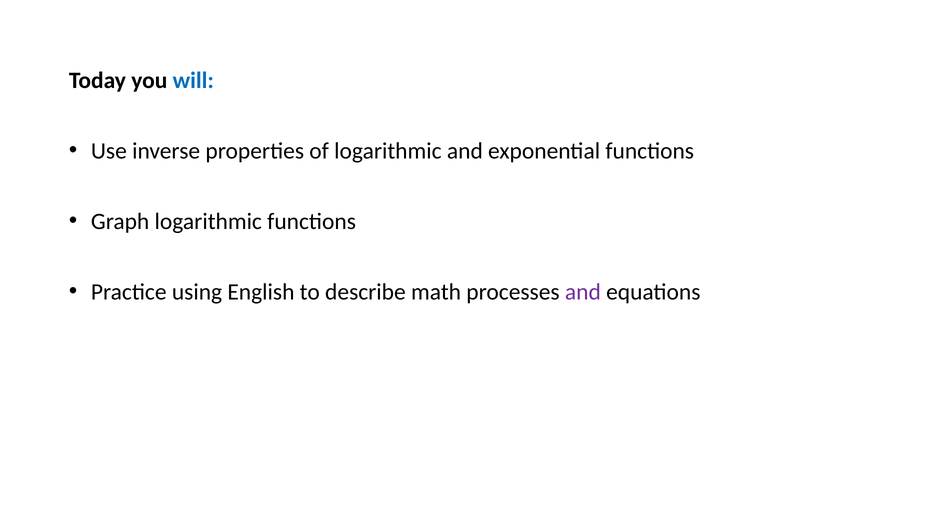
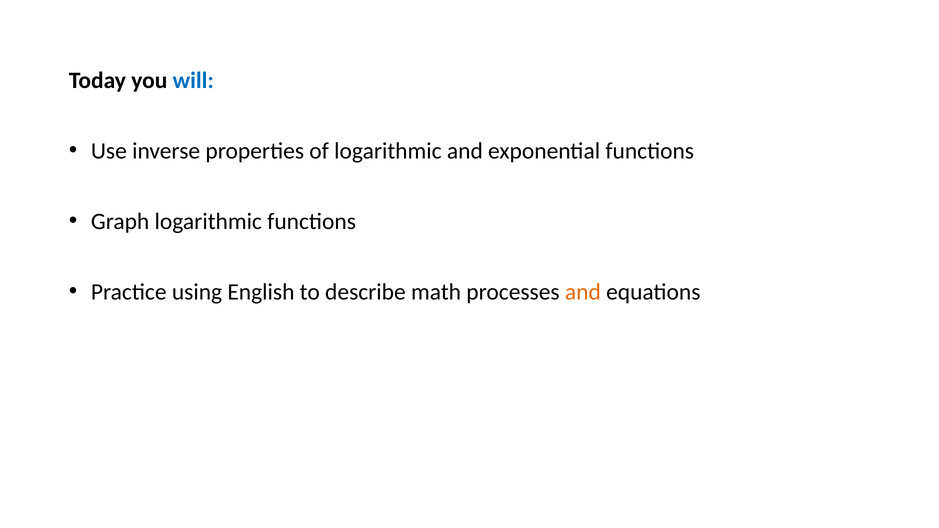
and at (583, 292) colour: purple -> orange
